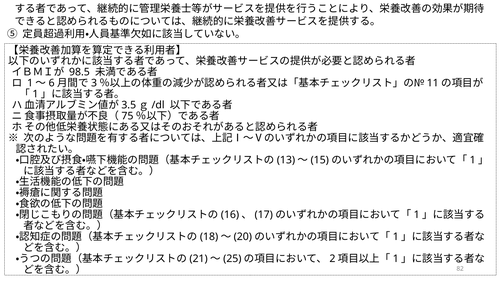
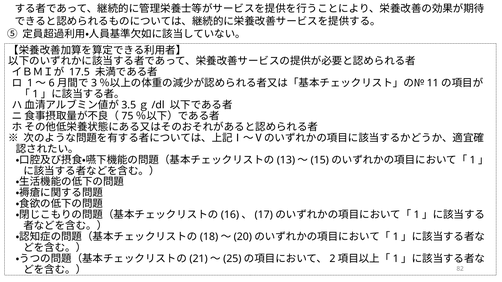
98.5: 98.5 -> 17.5
